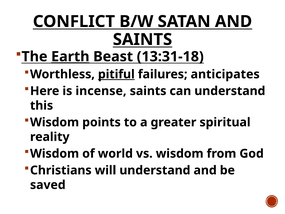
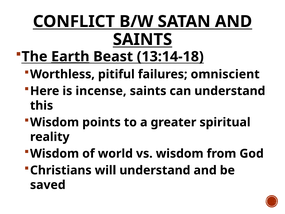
13:31-18: 13:31-18 -> 13:14-18
pitiful underline: present -> none
anticipates: anticipates -> omniscient
